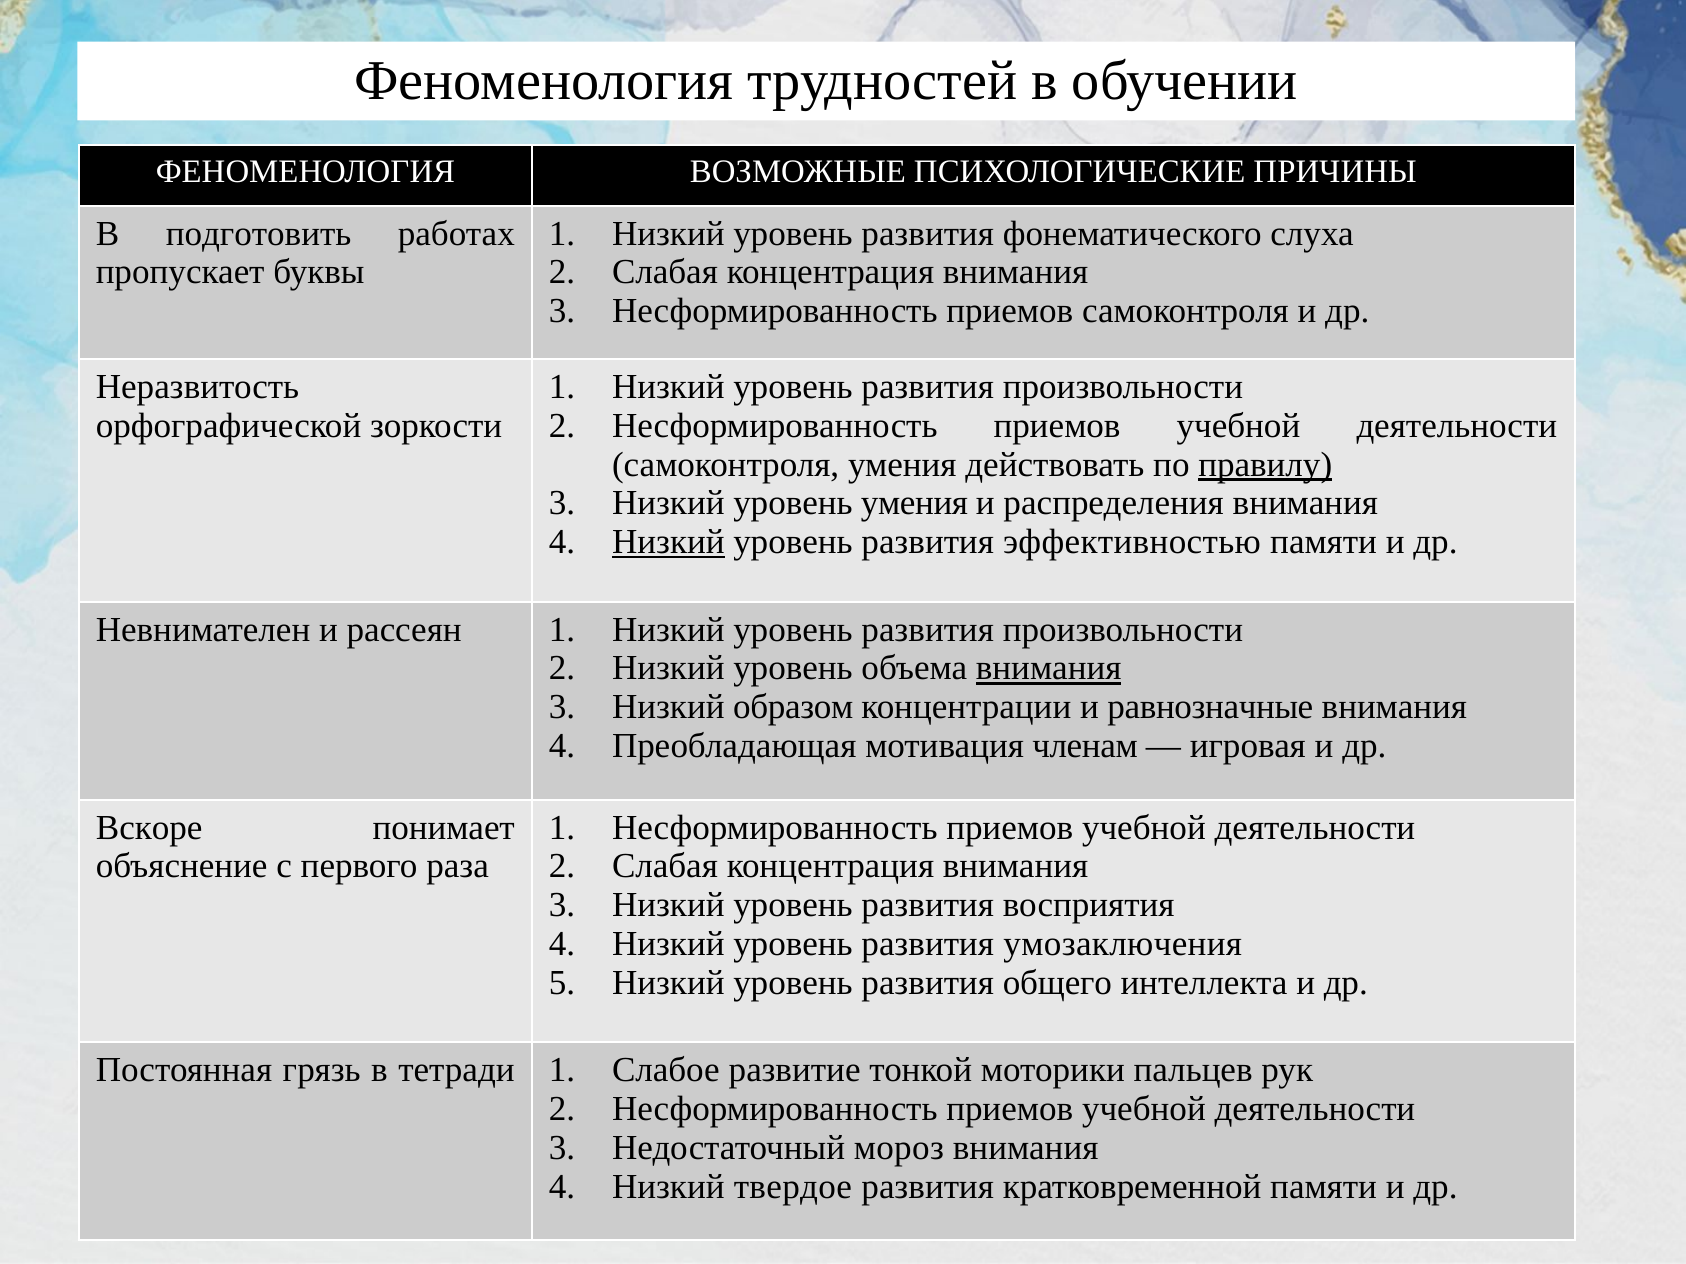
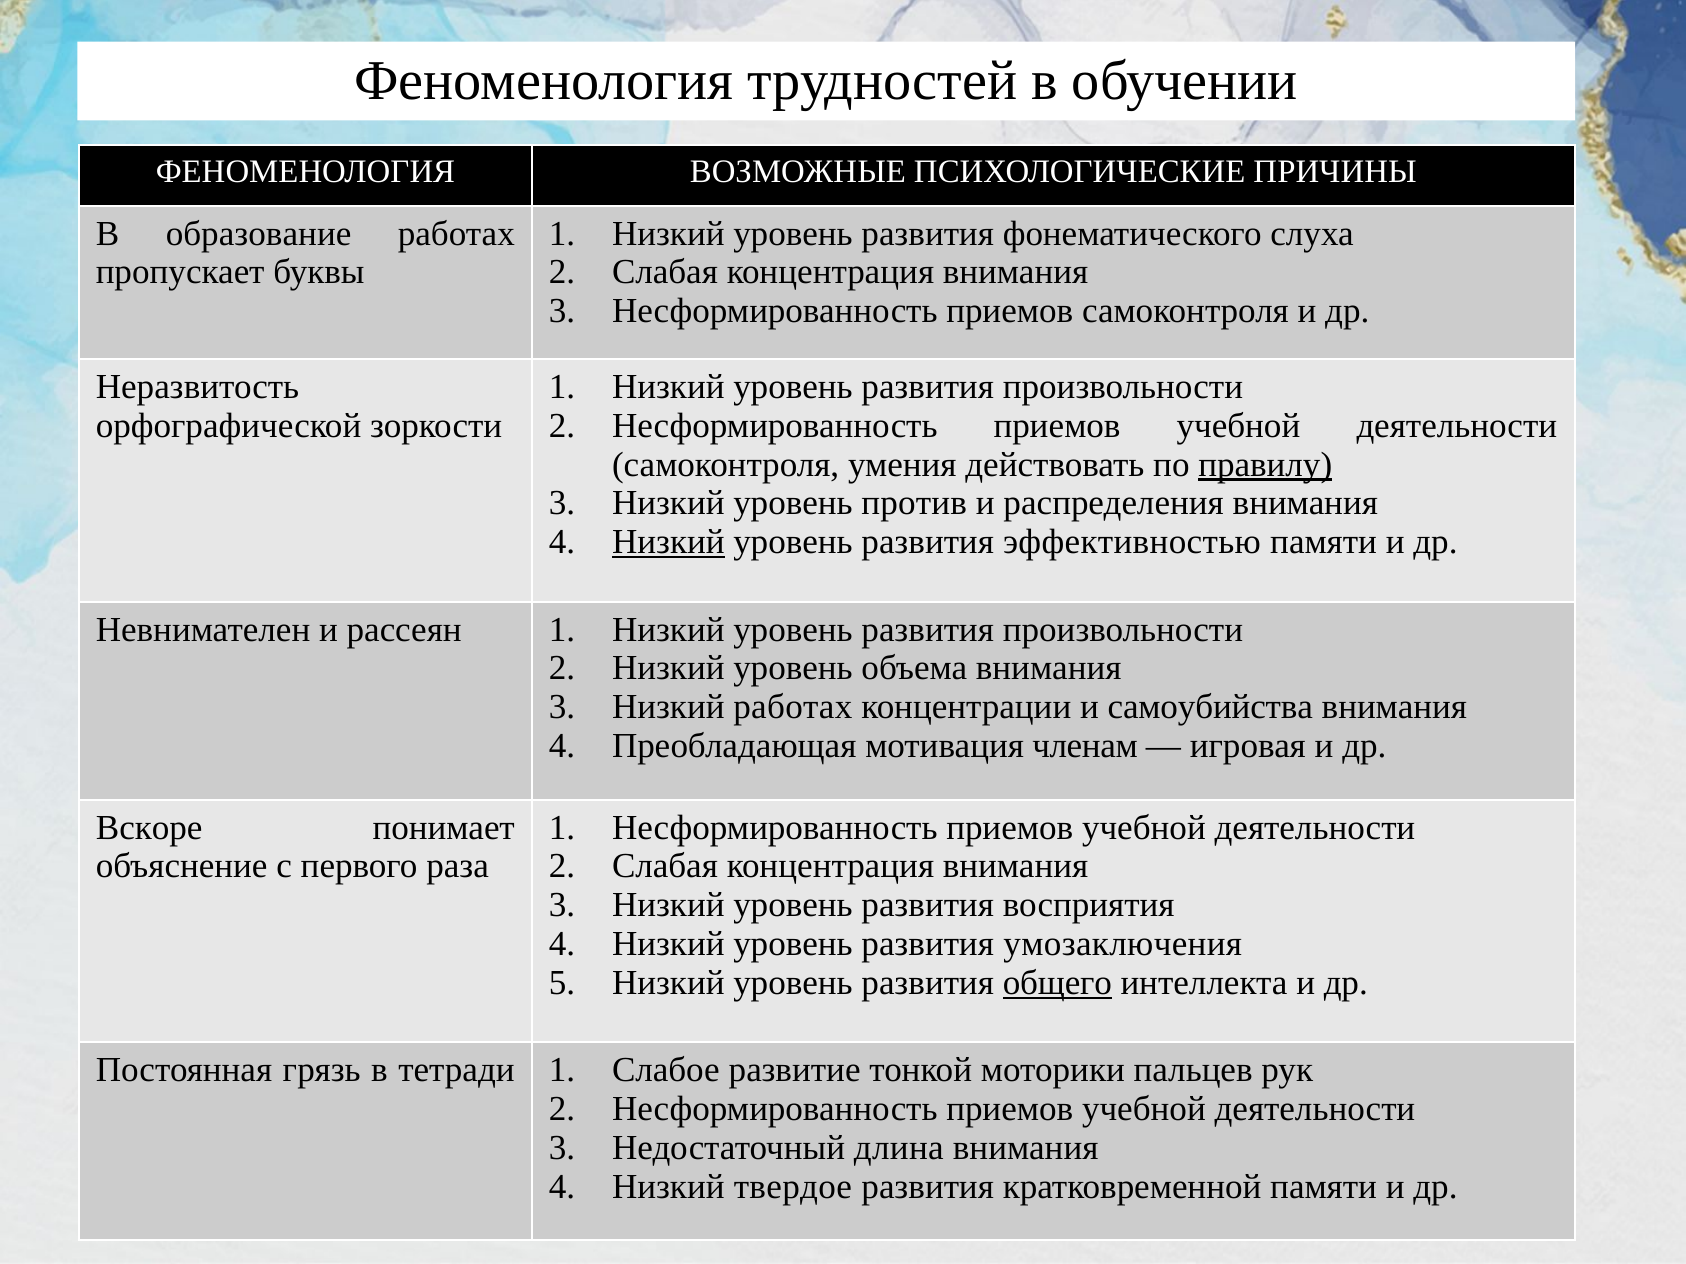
подготовить: подготовить -> образование
уровень умения: умения -> против
внимания at (1049, 669) underline: present -> none
Низкий образом: образом -> работах
равнозначные: равнозначные -> самоубийства
общего underline: none -> present
мороз: мороз -> длина
